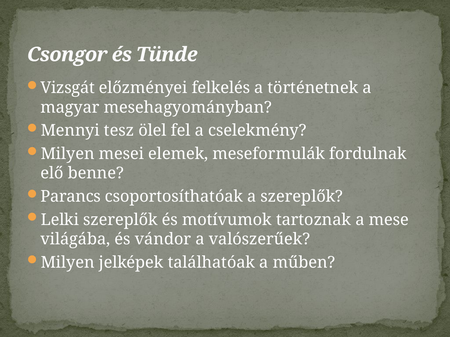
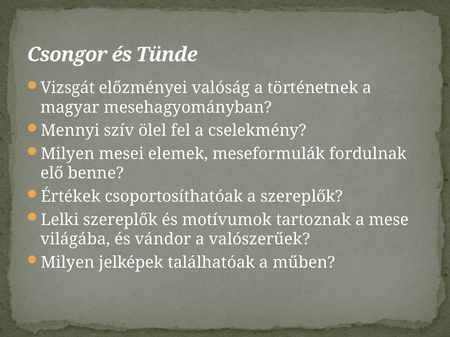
felkelés: felkelés -> valóság
tesz: tesz -> szív
Parancs: Parancs -> Értékek
